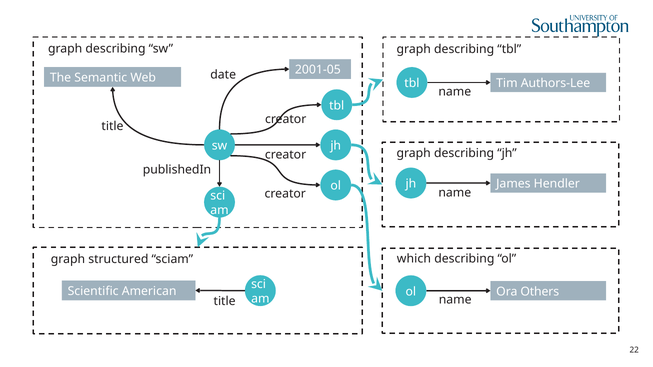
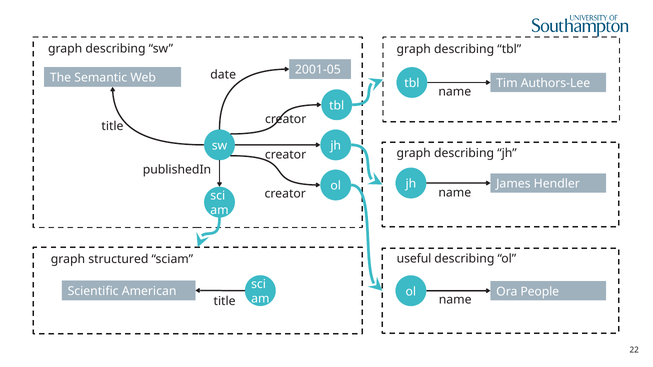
which: which -> useful
Others: Others -> People
